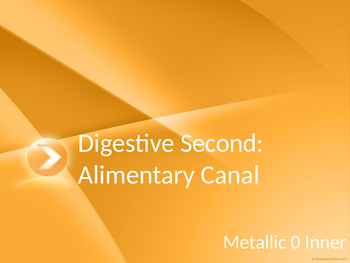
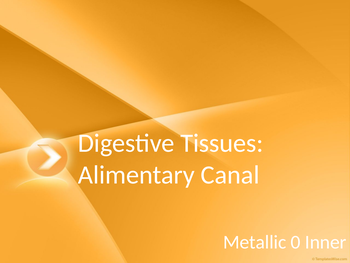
Second: Second -> Tissues
